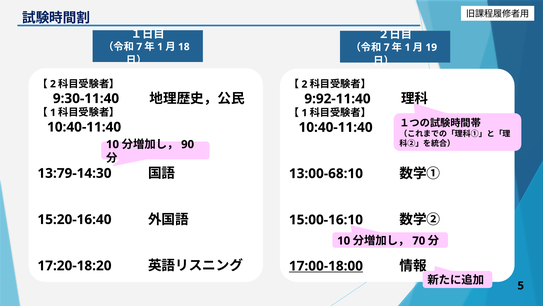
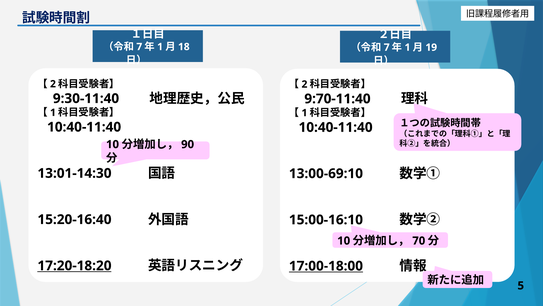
9:92-11:40: 9:92-11:40 -> 9:70-11:40
13:79-14:30: 13:79-14:30 -> 13:01-14:30
13:00-68:10: 13:00-68:10 -> 13:00-69:10
17:20-18:20 underline: none -> present
